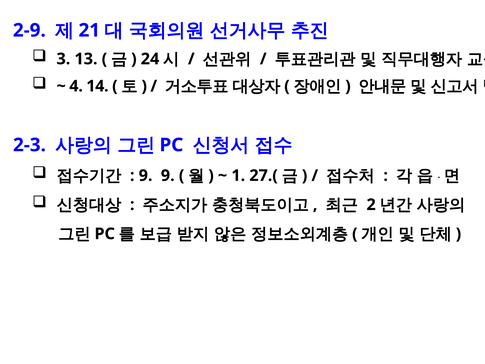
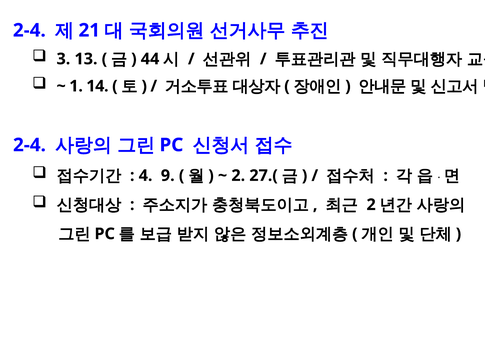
2-9 at (29, 30): 2-9 -> 2-4
24: 24 -> 44
4: 4 -> 1
2-3 at (29, 145): 2-3 -> 2-4
9 at (146, 175): 9 -> 4
1 at (238, 175): 1 -> 2
